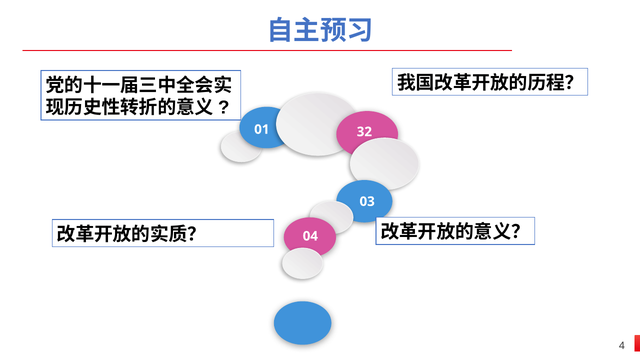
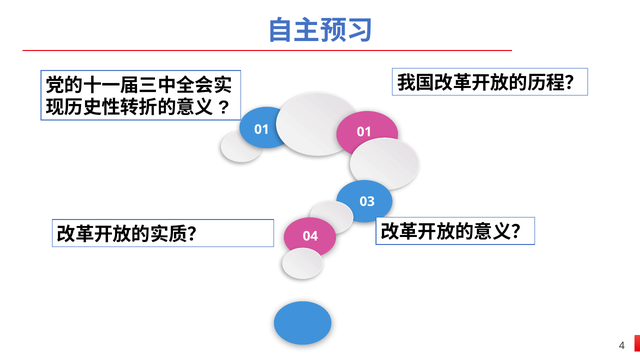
01 32: 32 -> 01
